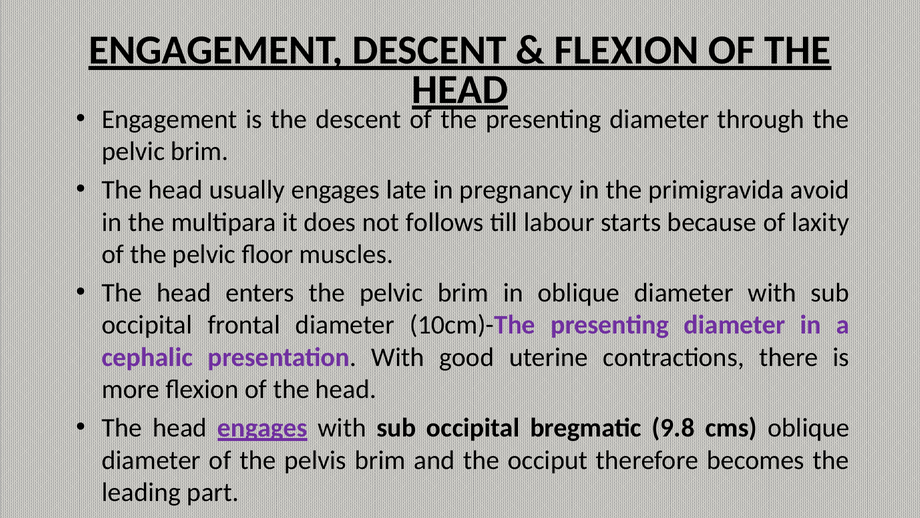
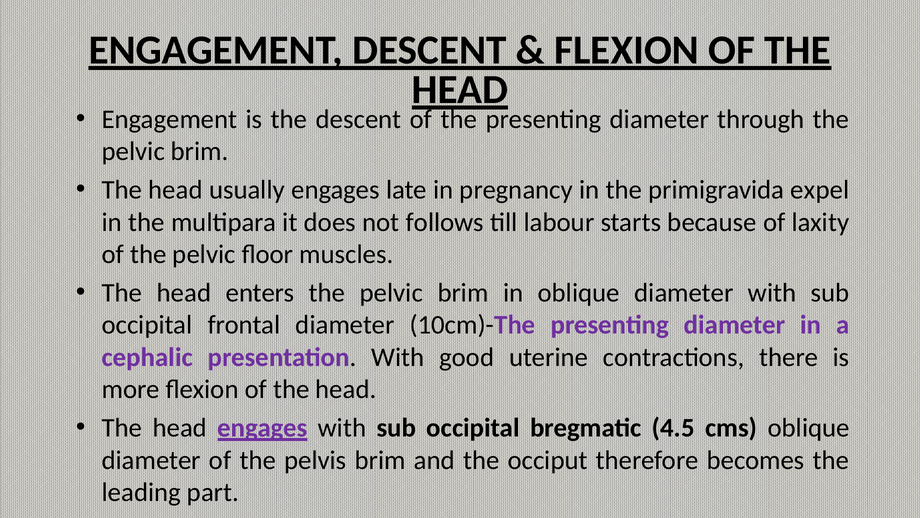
avoid: avoid -> expel
9.8: 9.8 -> 4.5
